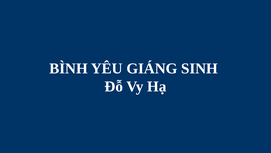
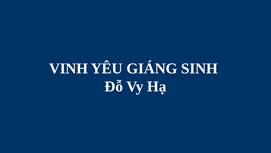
BÌNH: BÌNH -> VINH
